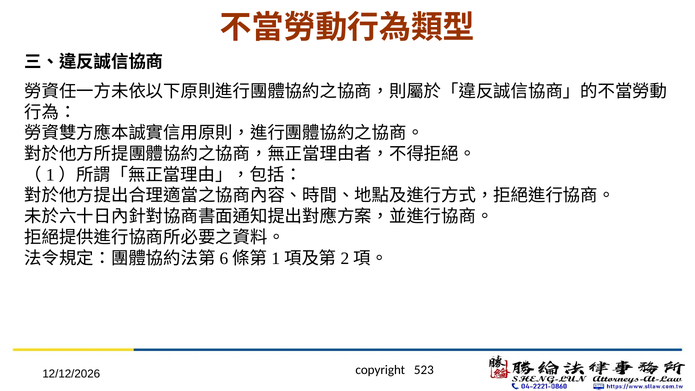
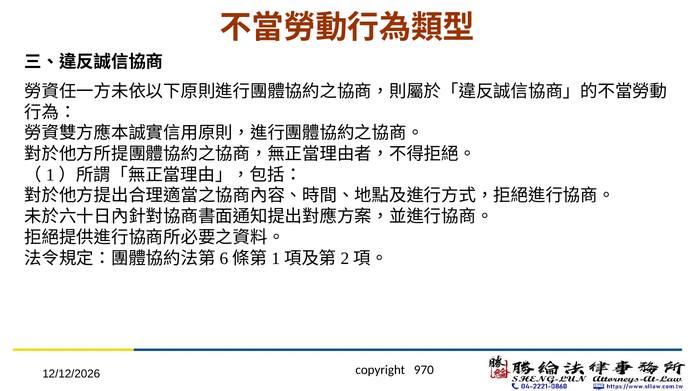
523: 523 -> 970
